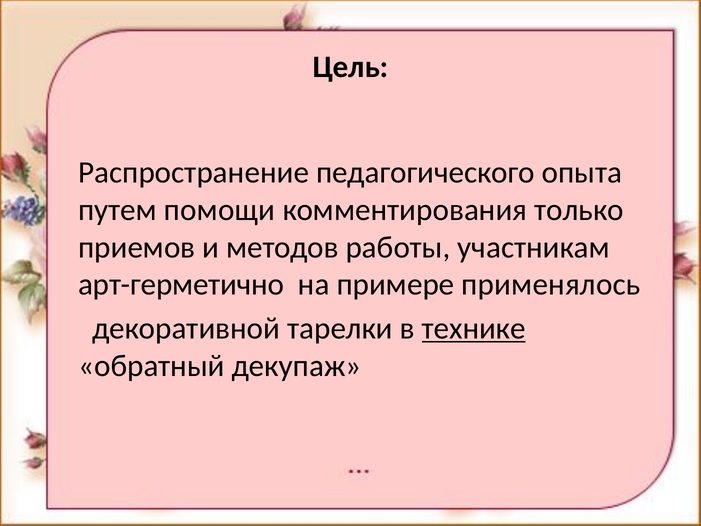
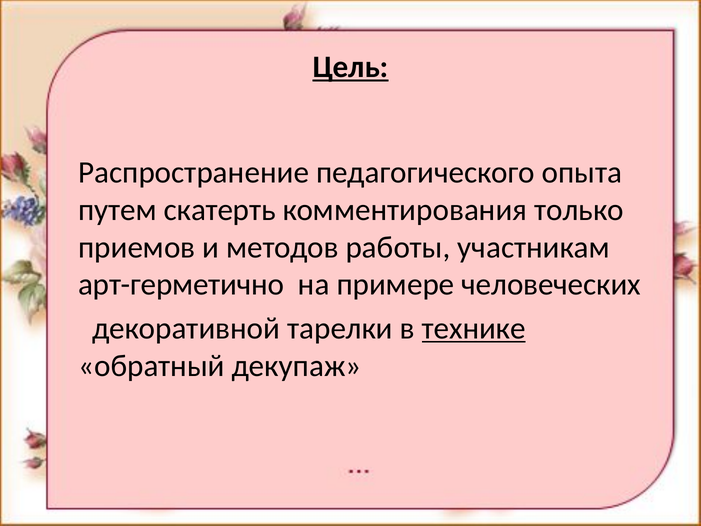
Цель underline: none -> present
помощи: помощи -> скатерть
применялось: применялось -> человеческих
